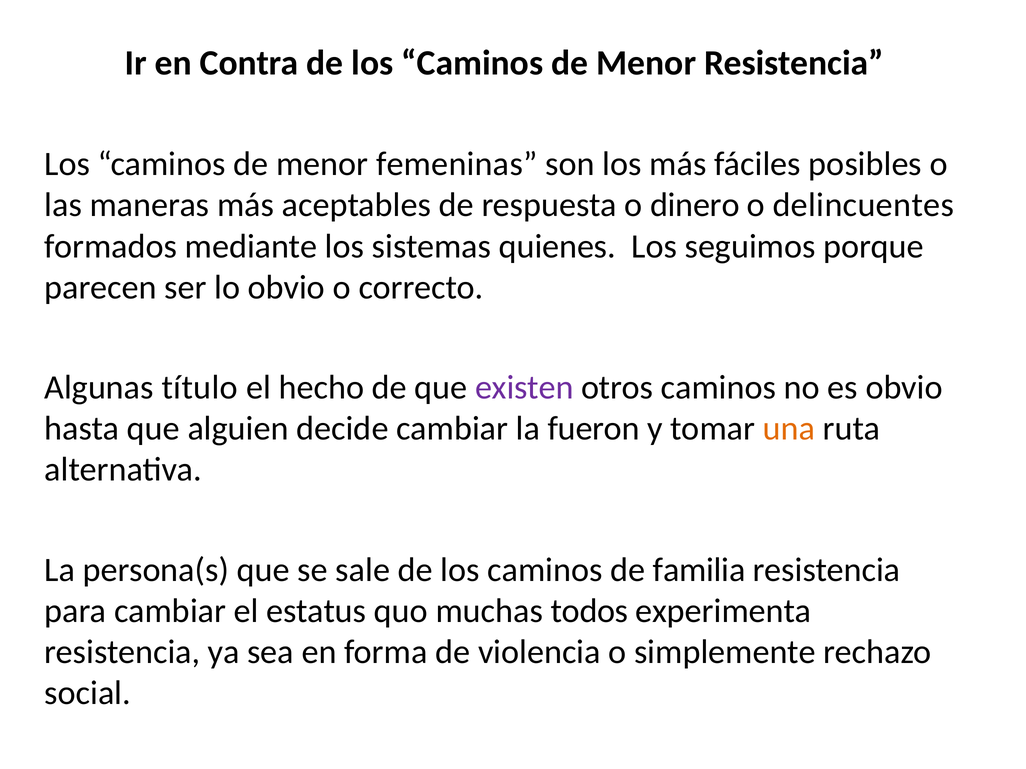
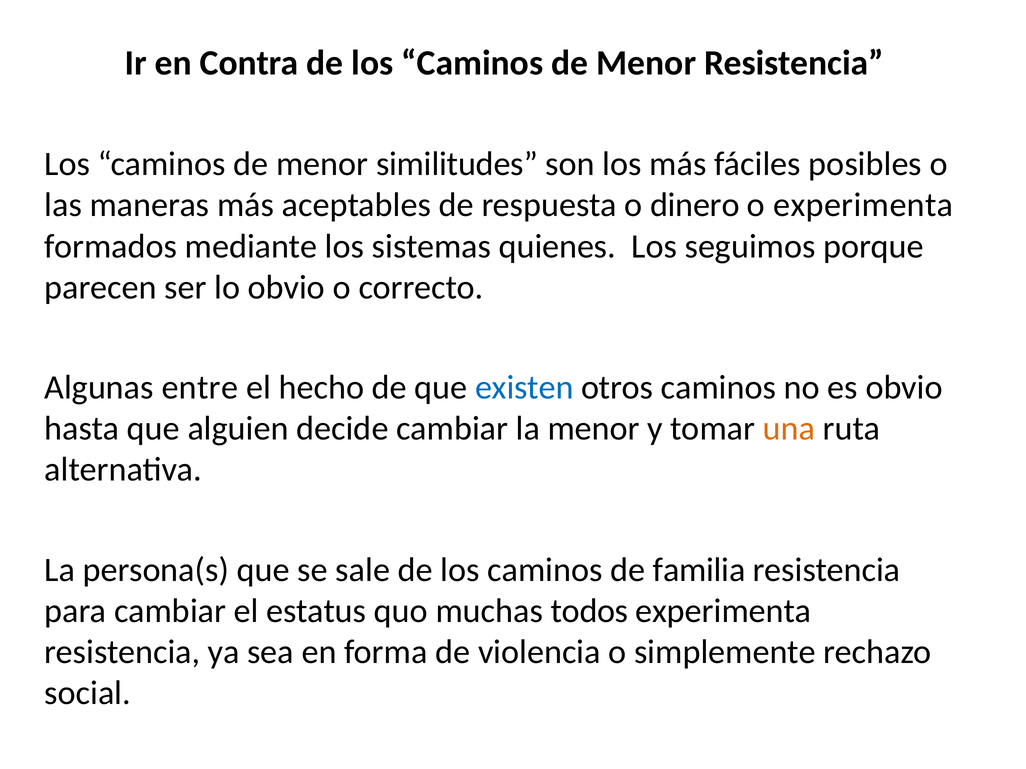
femeninas: femeninas -> similitudes
o delincuentes: delincuentes -> experimenta
título: título -> entre
existen colour: purple -> blue
la fueron: fueron -> menor
